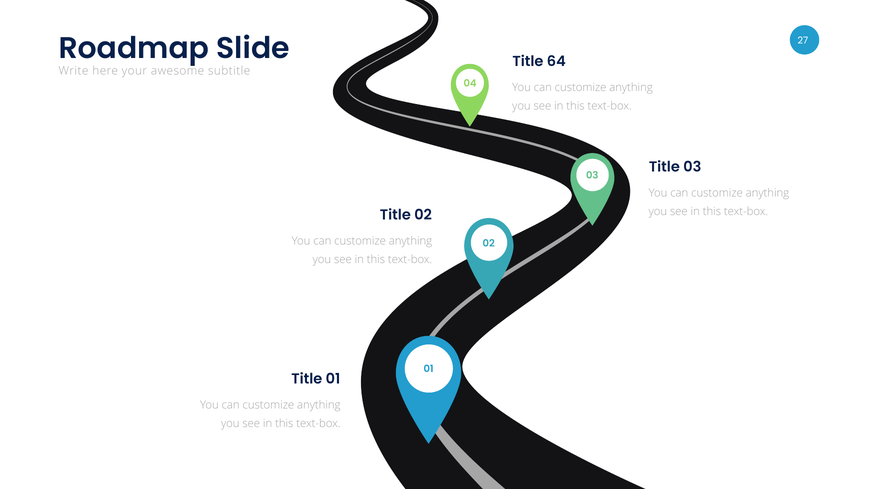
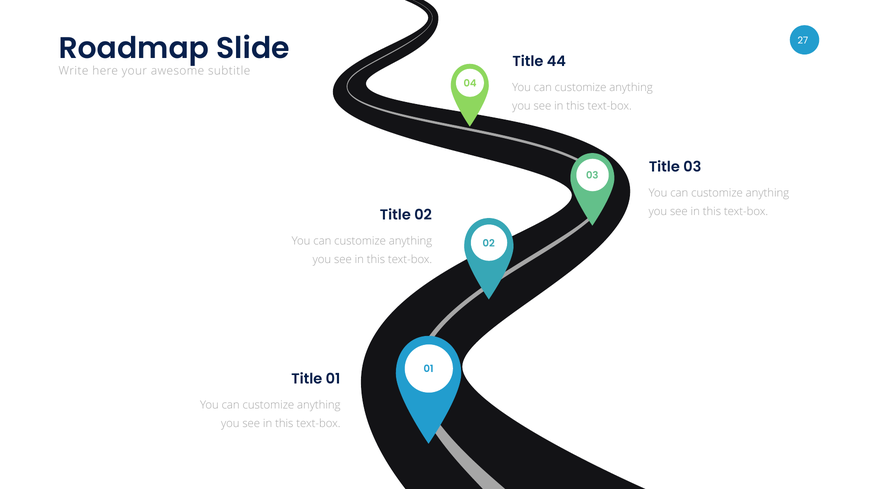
64: 64 -> 44
